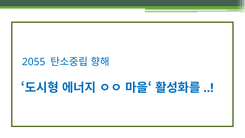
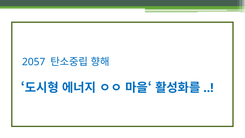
2055: 2055 -> 2057
